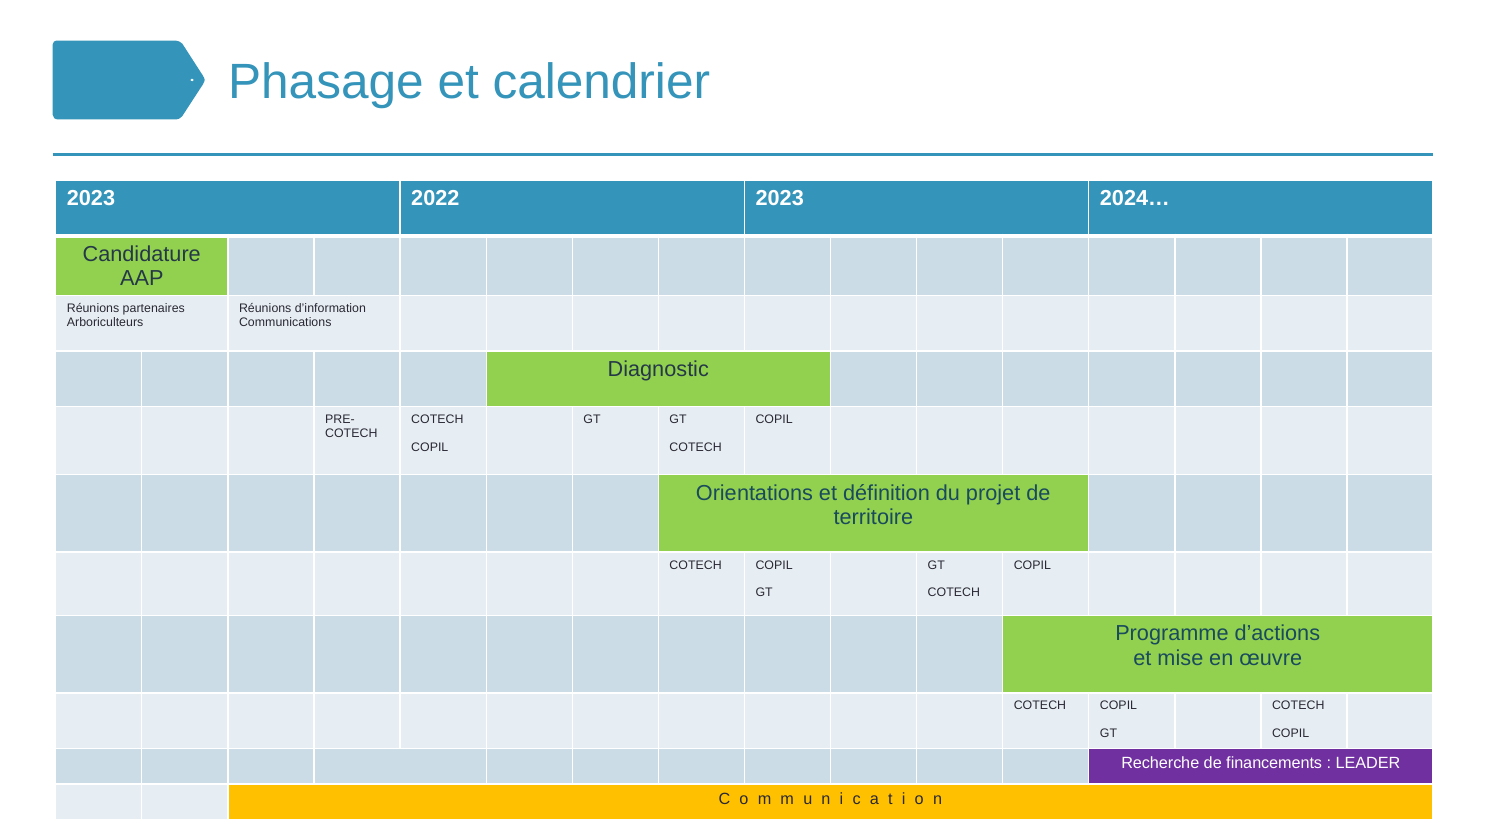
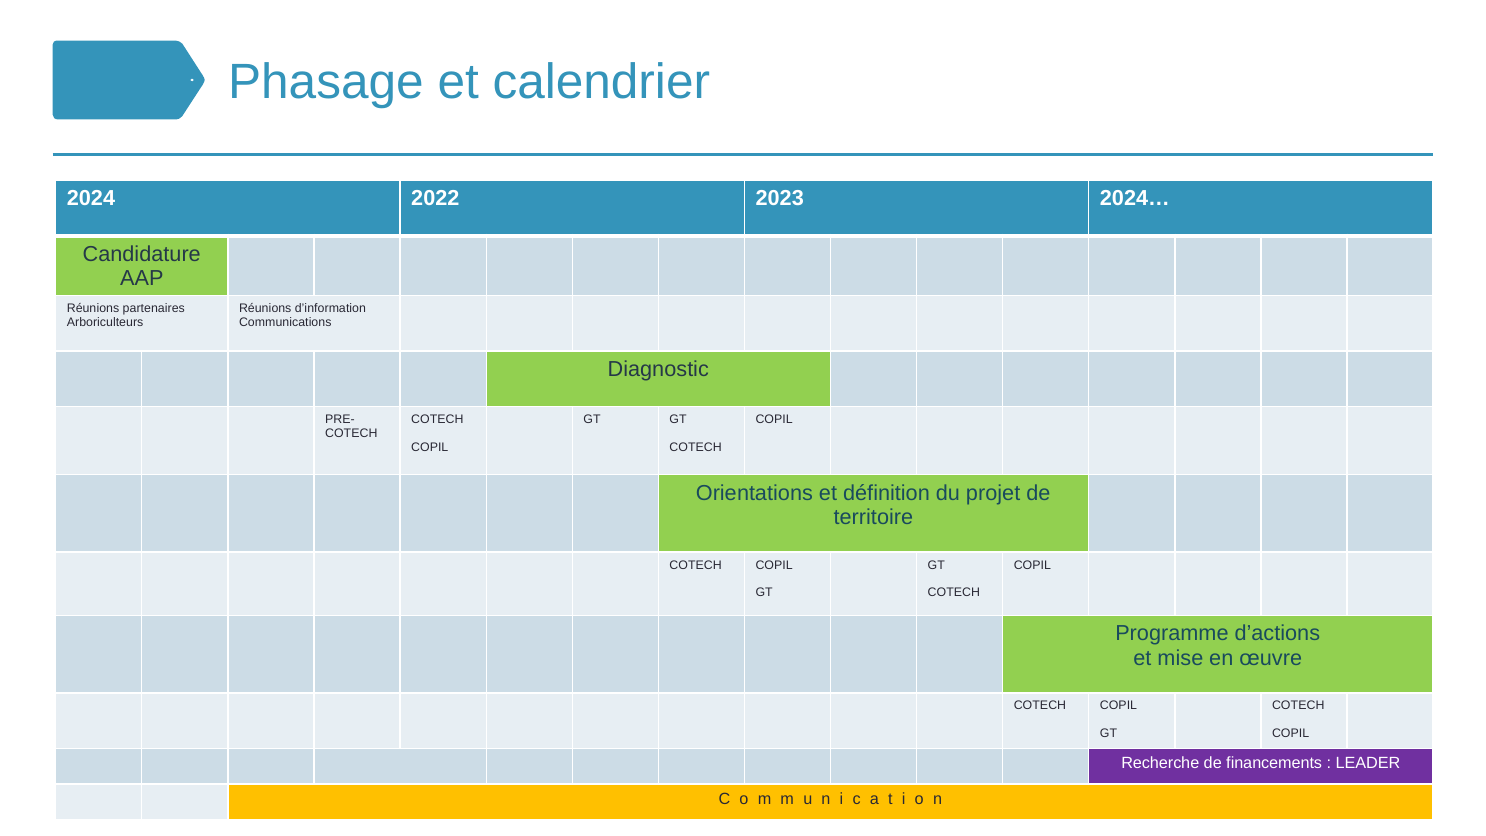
2023 at (91, 199): 2023 -> 2024
